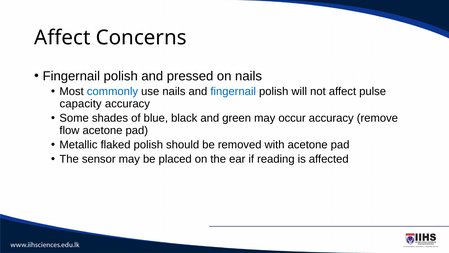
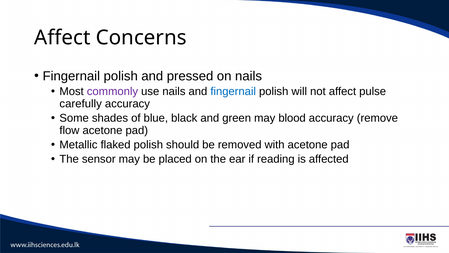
commonly colour: blue -> purple
capacity: capacity -> carefully
occur: occur -> blood
